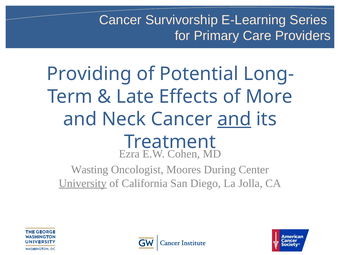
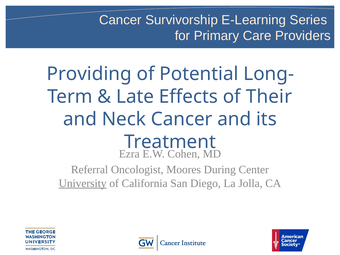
More: More -> Their
and at (234, 119) underline: present -> none
Wasting: Wasting -> Referral
